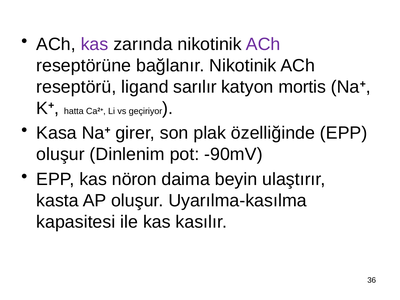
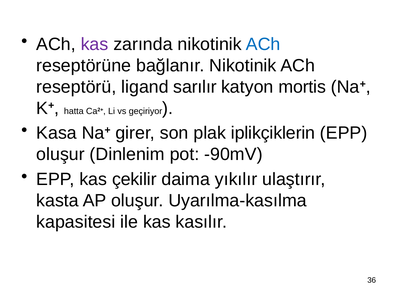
ACh at (263, 44) colour: purple -> blue
özelliğinde: özelliğinde -> iplikçiklerin
nöron: nöron -> çekilir
beyin: beyin -> yıkılır
